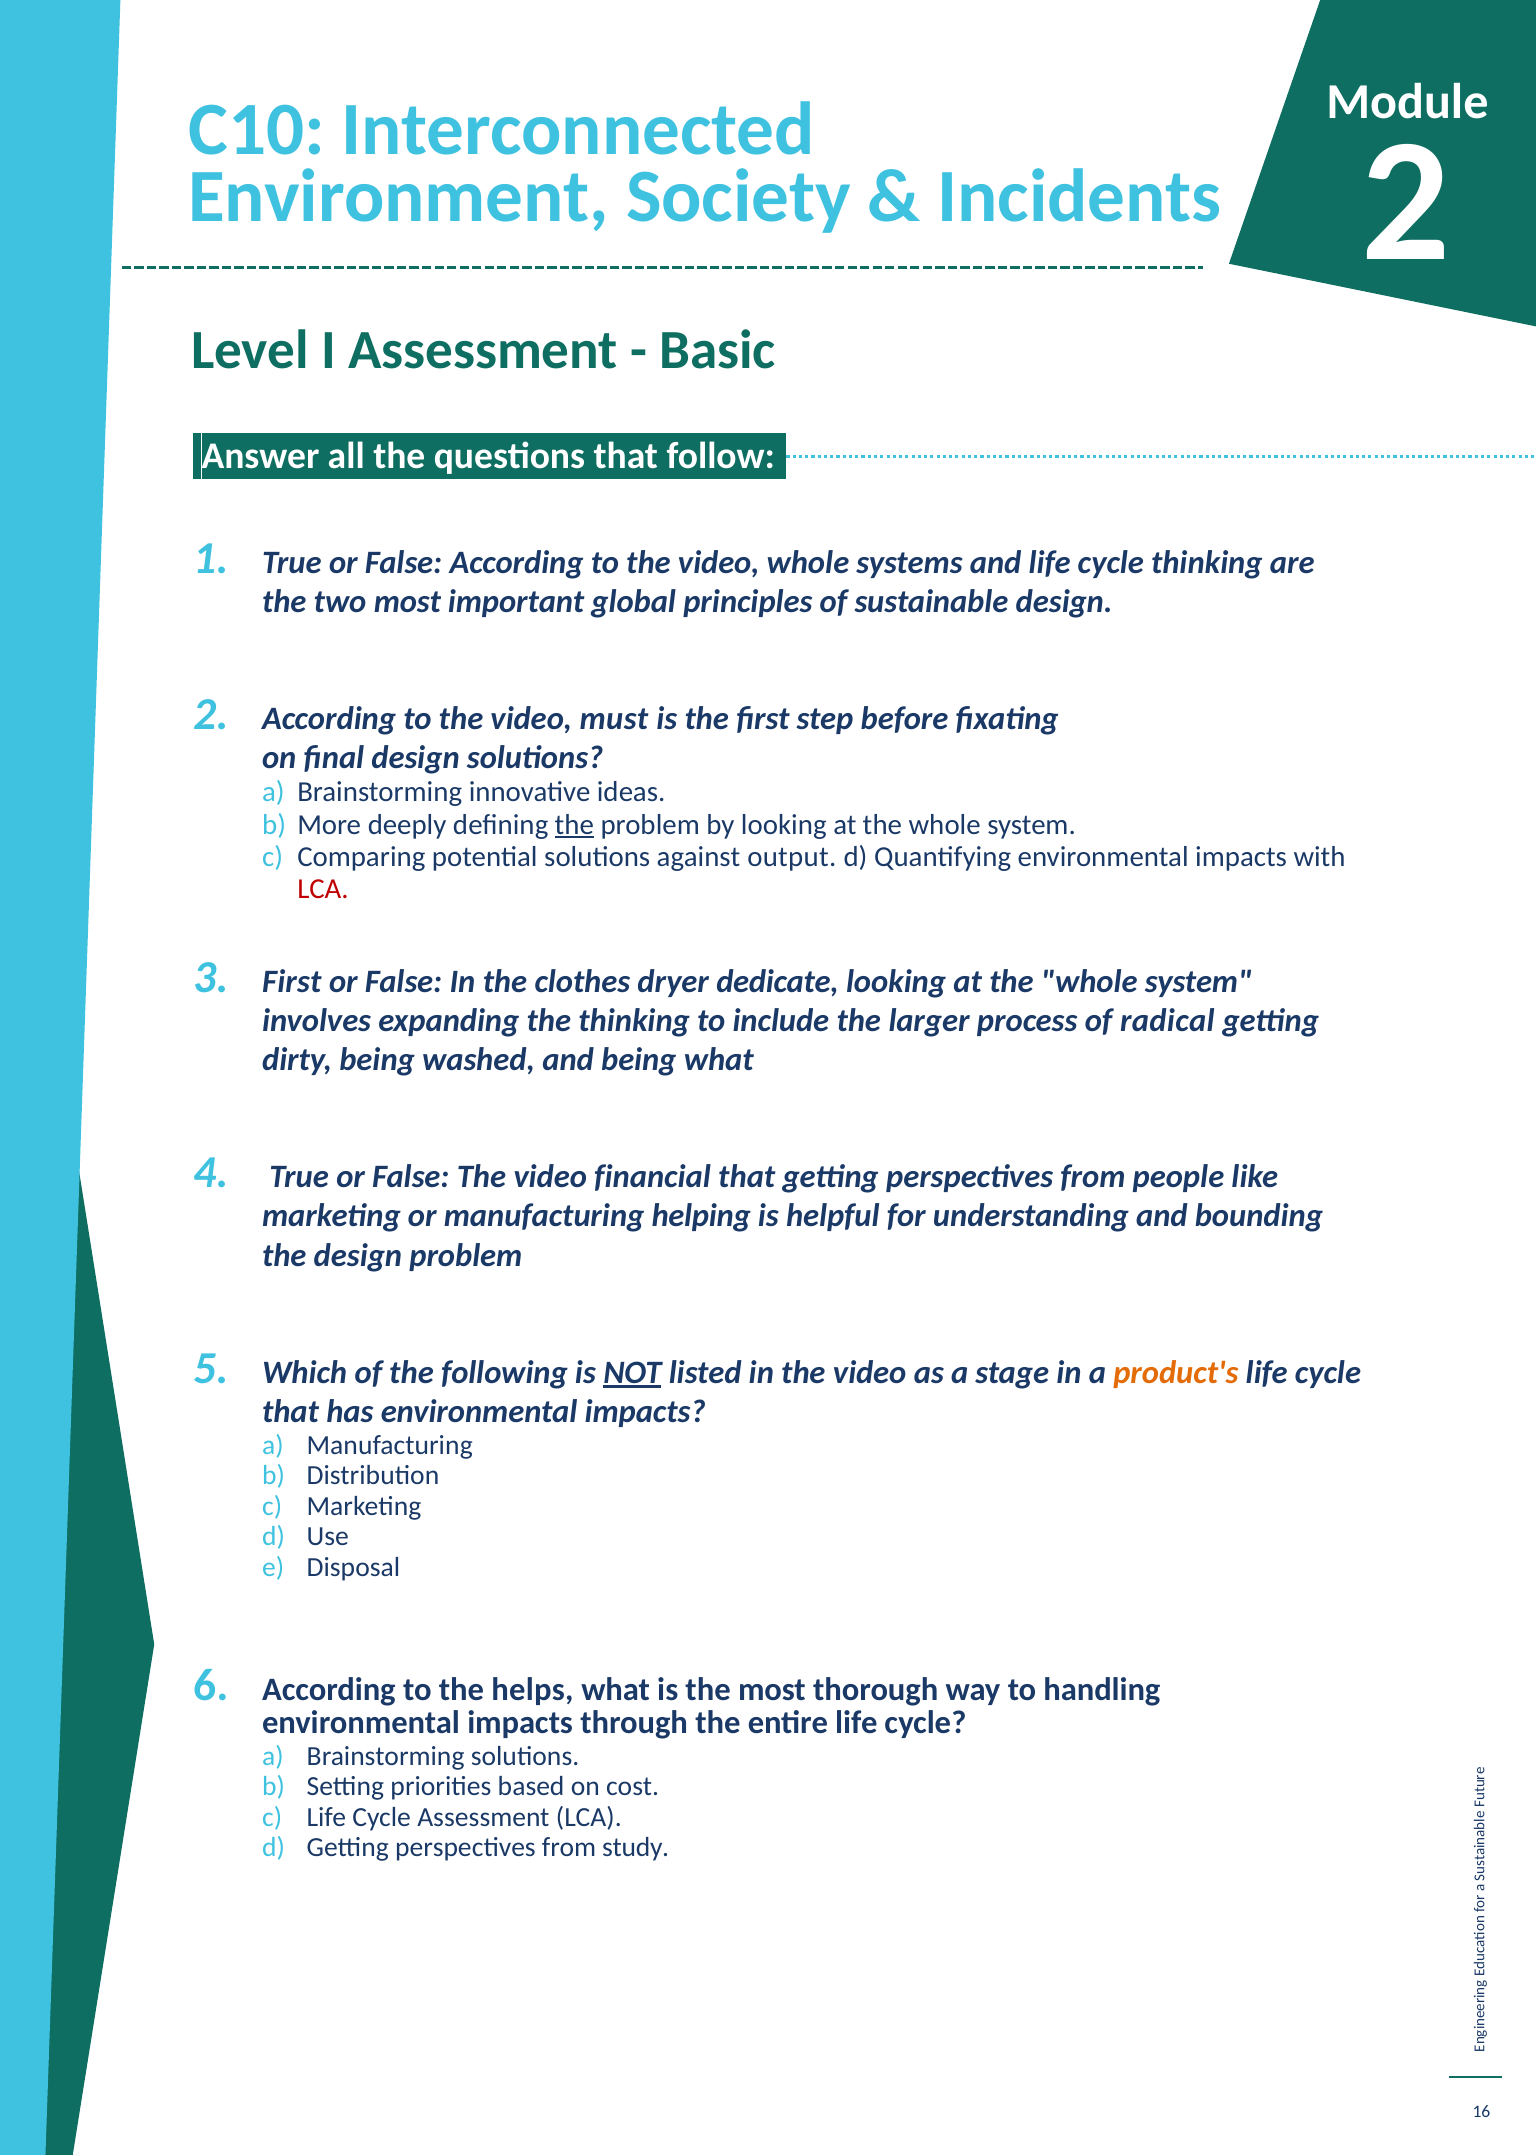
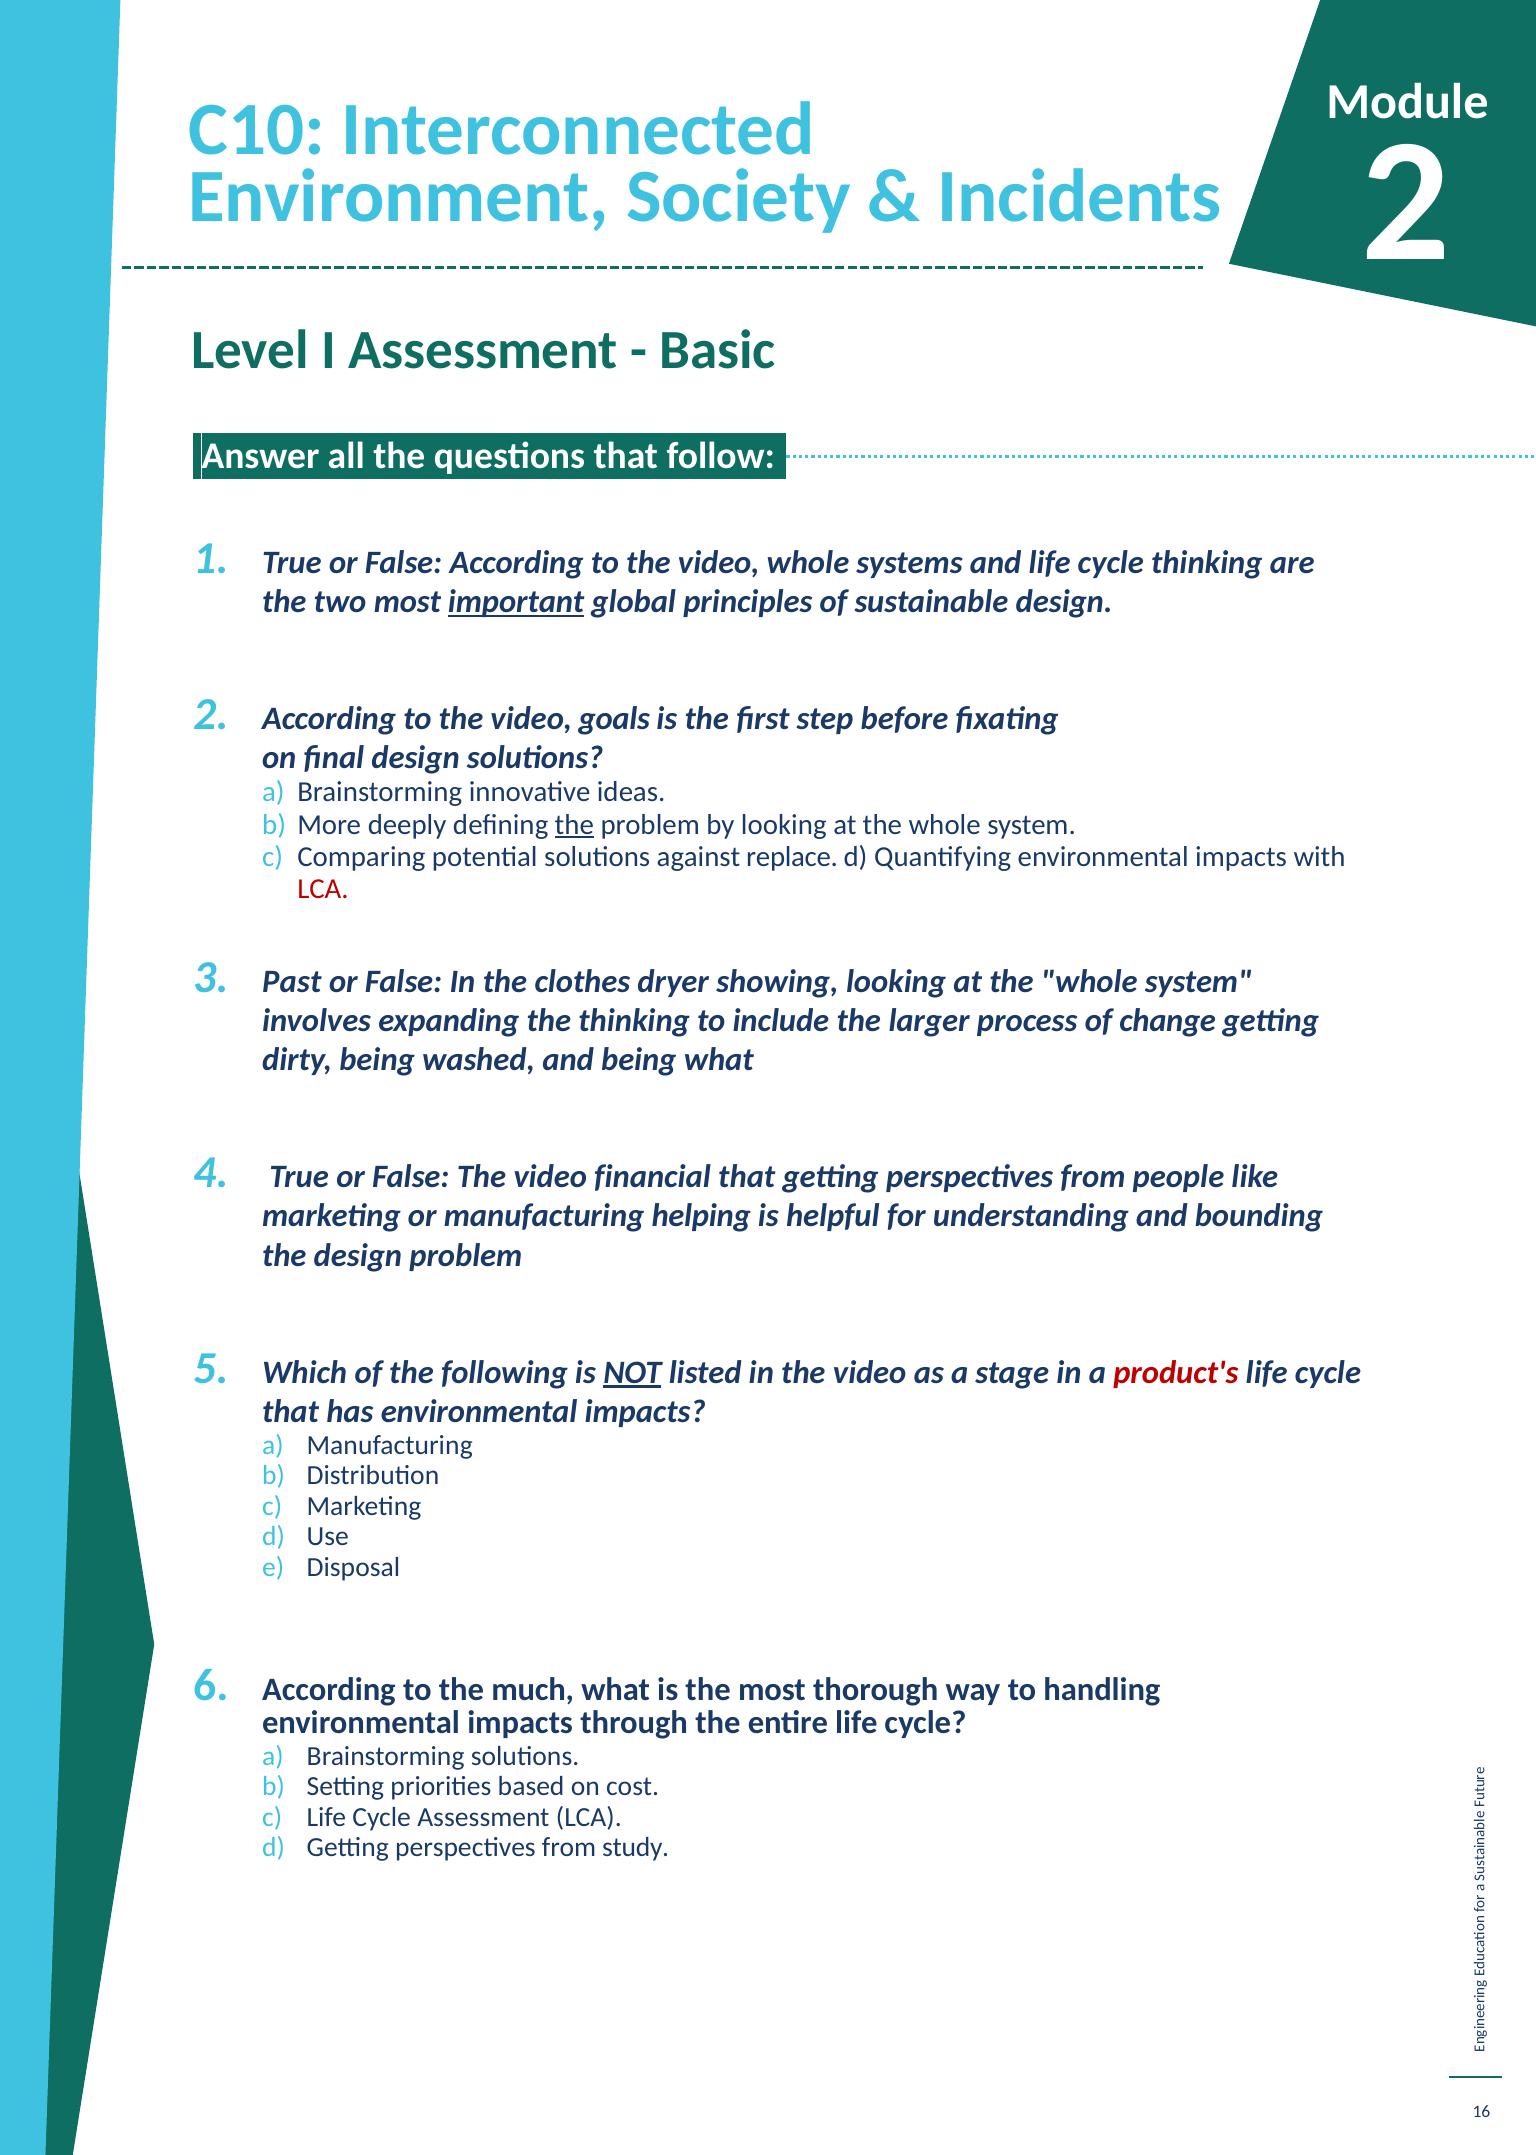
important underline: none -> present
must: must -> goals
output: output -> replace
First at (292, 981): First -> Past
dedicate: dedicate -> showing
radical: radical -> change
product's colour: orange -> red
helps: helps -> much
